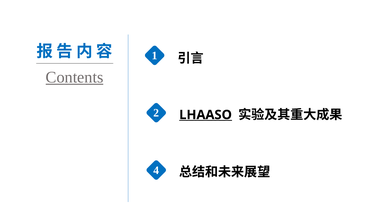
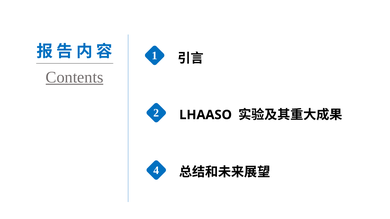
LHAASO underline: present -> none
